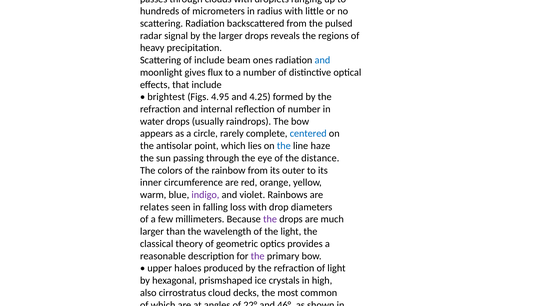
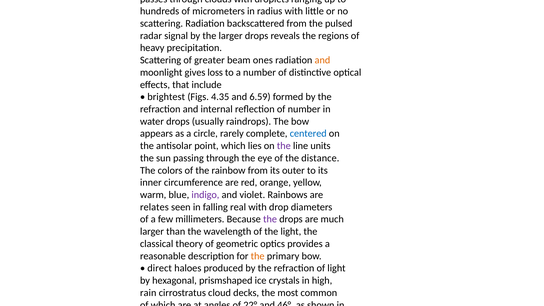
of include: include -> greater
and at (322, 60) colour: blue -> orange
flux: flux -> loss
4.95: 4.95 -> 4.35
4.25: 4.25 -> 6.59
the at (284, 146) colour: blue -> purple
haze: haze -> units
loss: loss -> real
the at (258, 256) colour: purple -> orange
upper: upper -> direct
also: also -> rain
